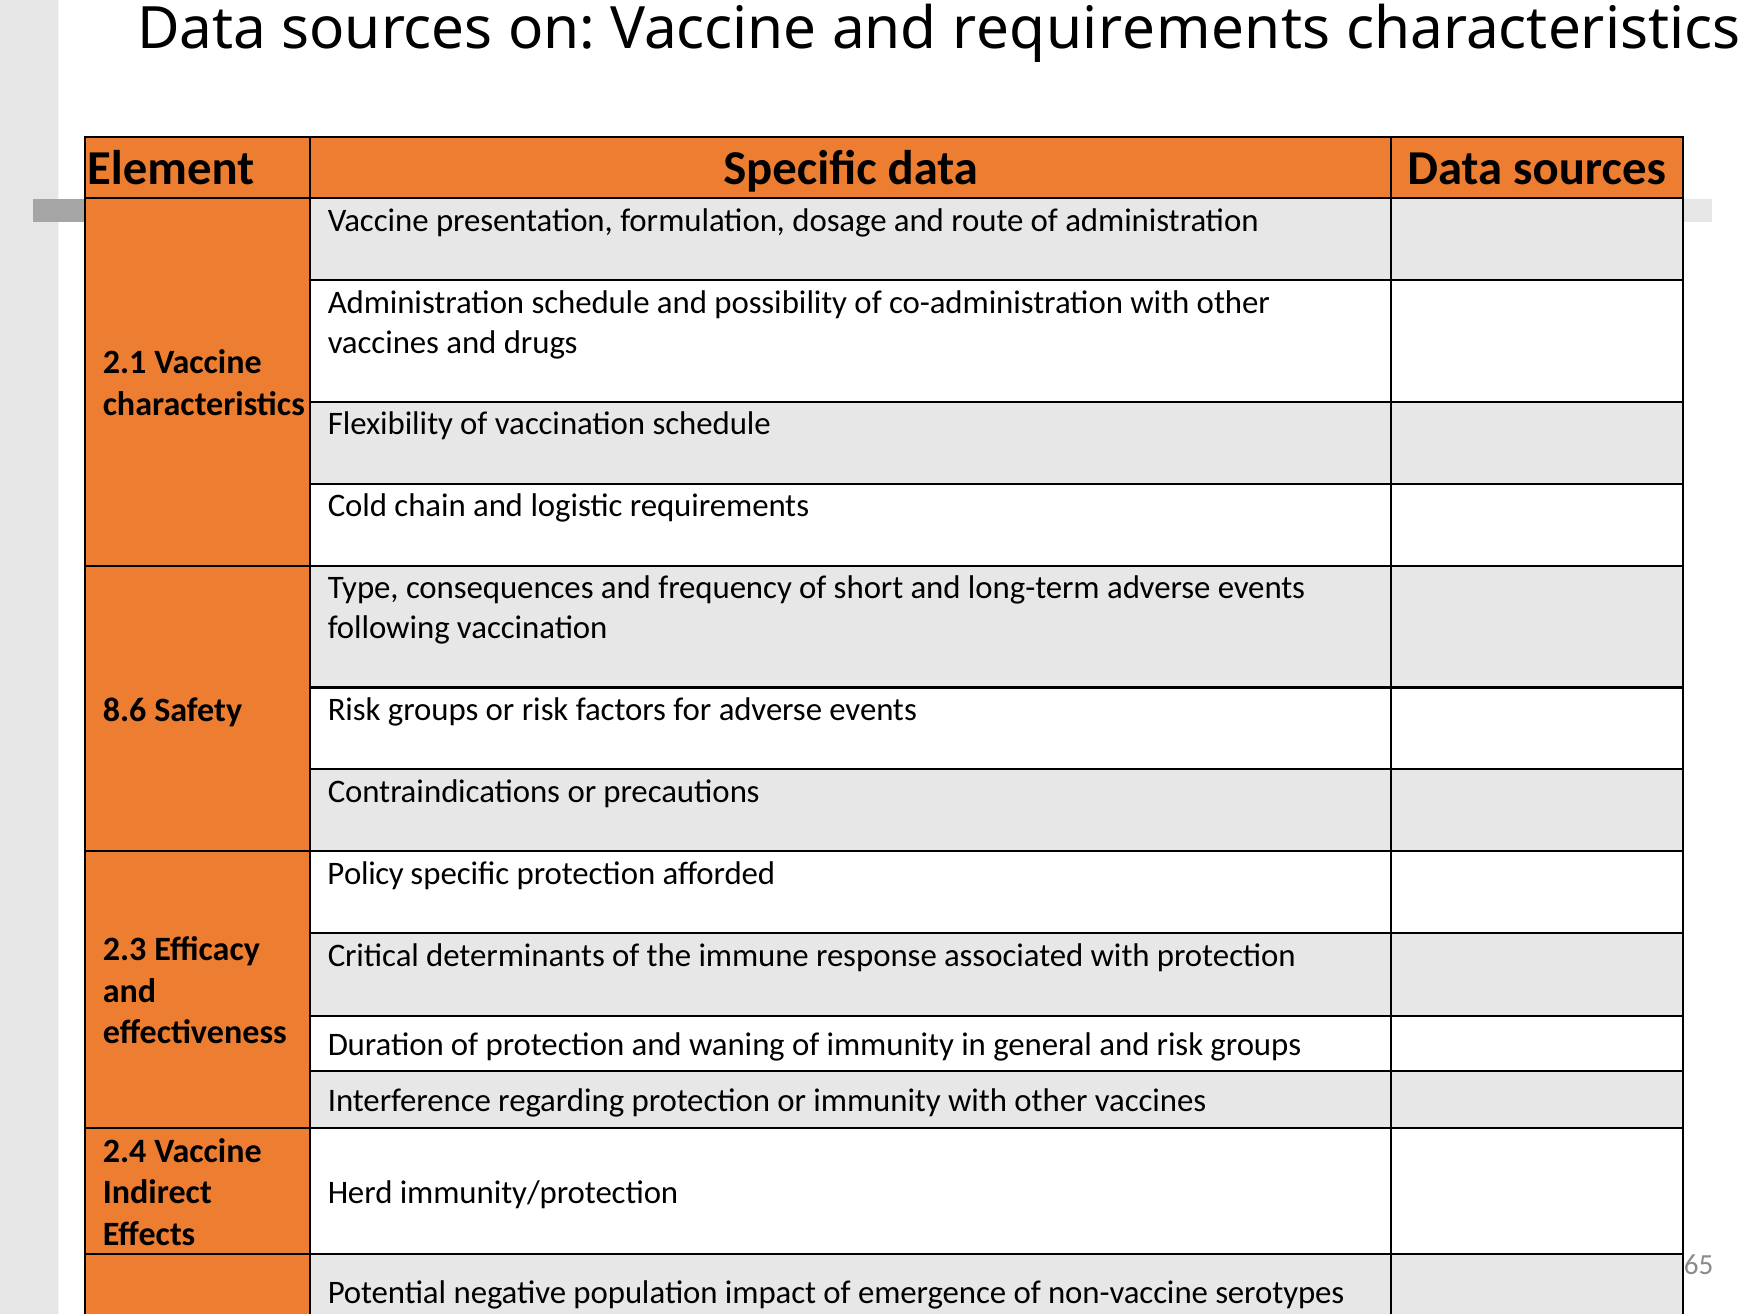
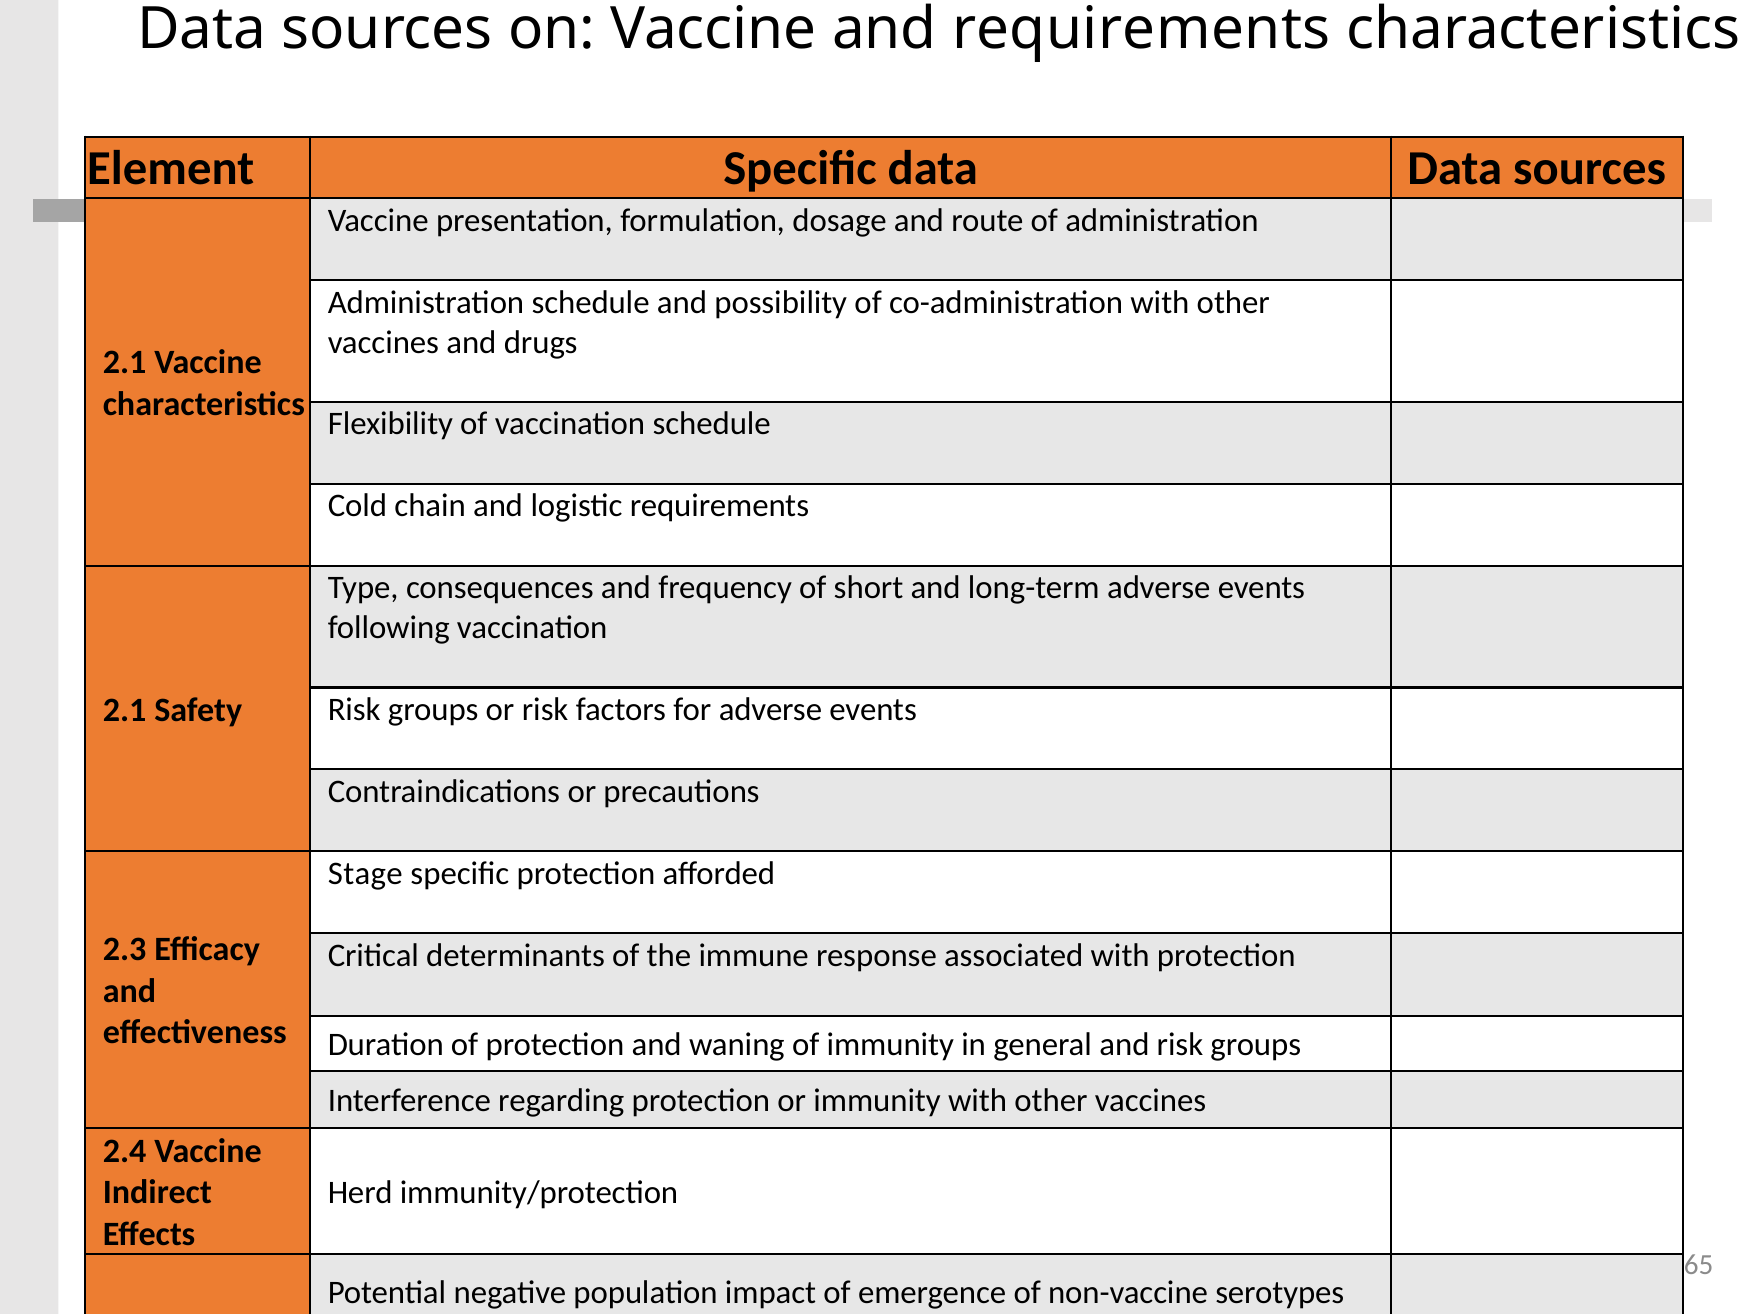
8.6 at (125, 710): 8.6 -> 2.1
Policy: Policy -> Stage
